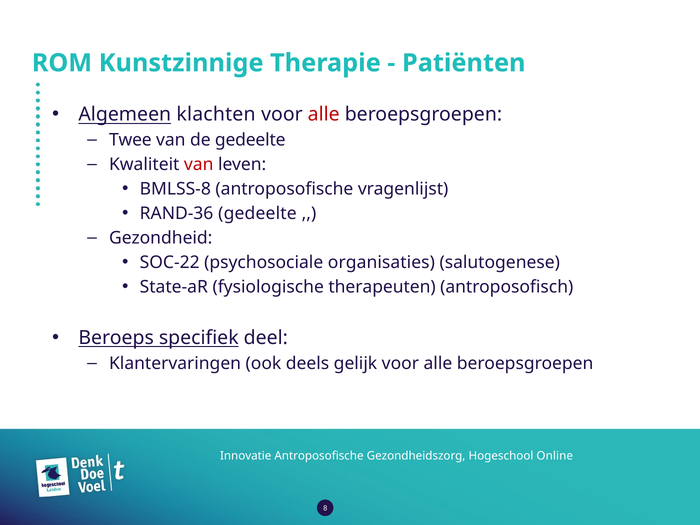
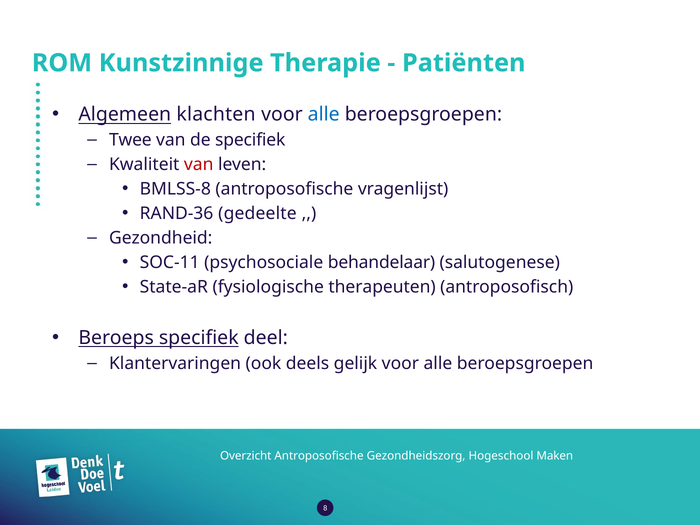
alle at (324, 114) colour: red -> blue
de gedeelte: gedeelte -> specifiek
SOC-22: SOC-22 -> SOC-11
organisaties: organisaties -> behandelaar
Innovatie: Innovatie -> Overzicht
Online: Online -> Maken
